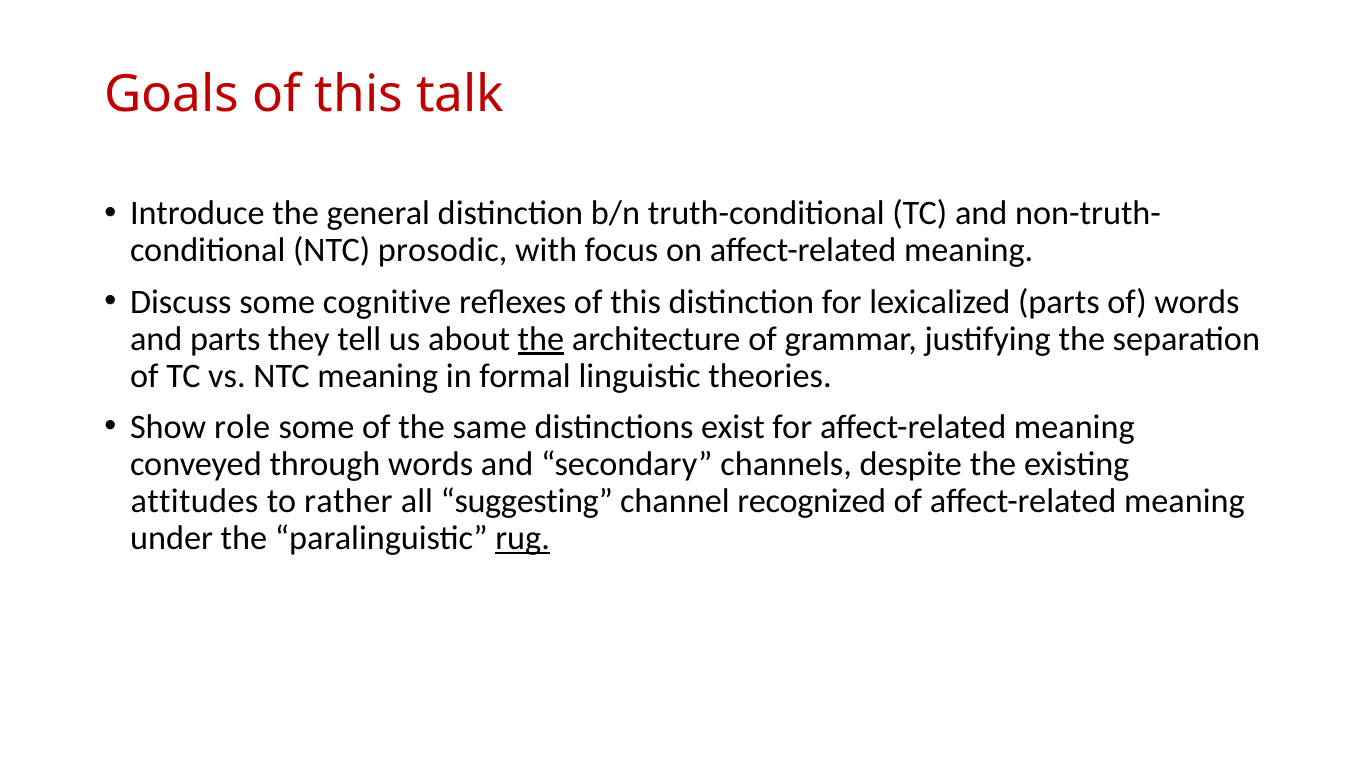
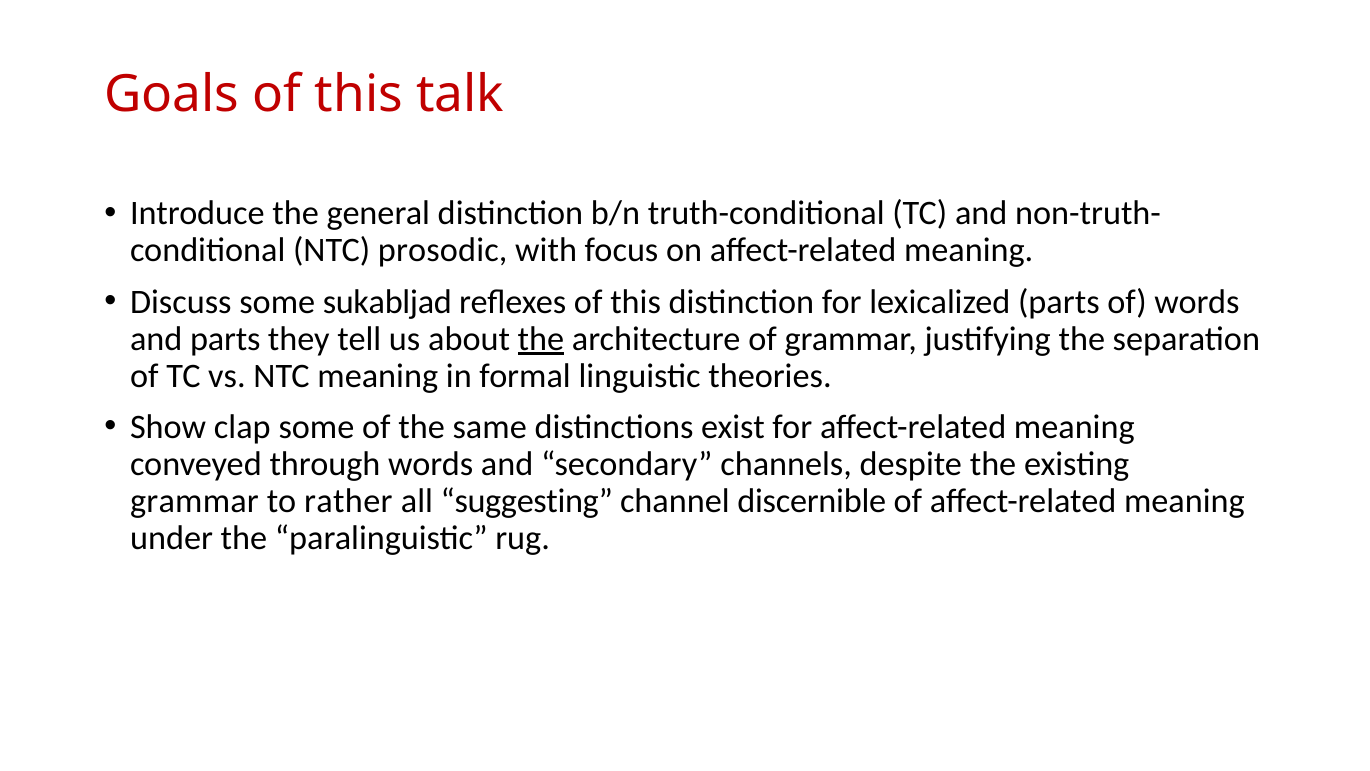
cognitive: cognitive -> sukabljad
role: role -> clap
attitudes at (194, 501): attitudes -> grammar
recognized: recognized -> discernible
rug underline: present -> none
